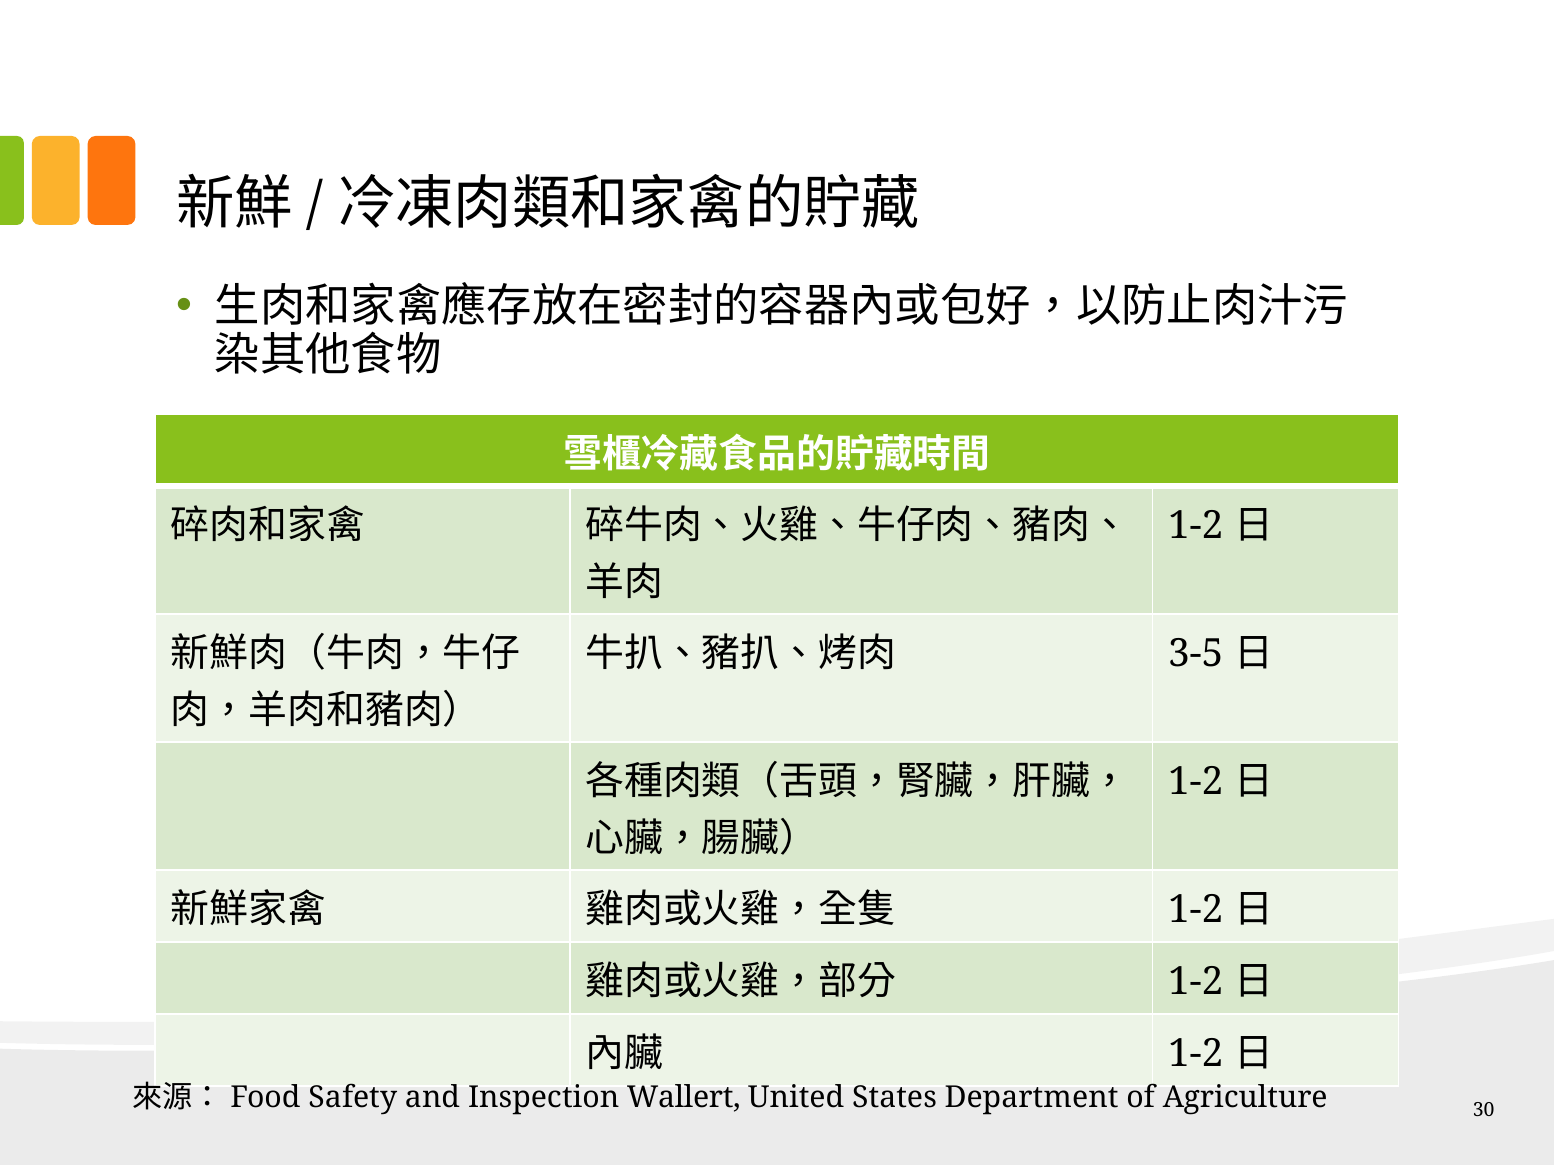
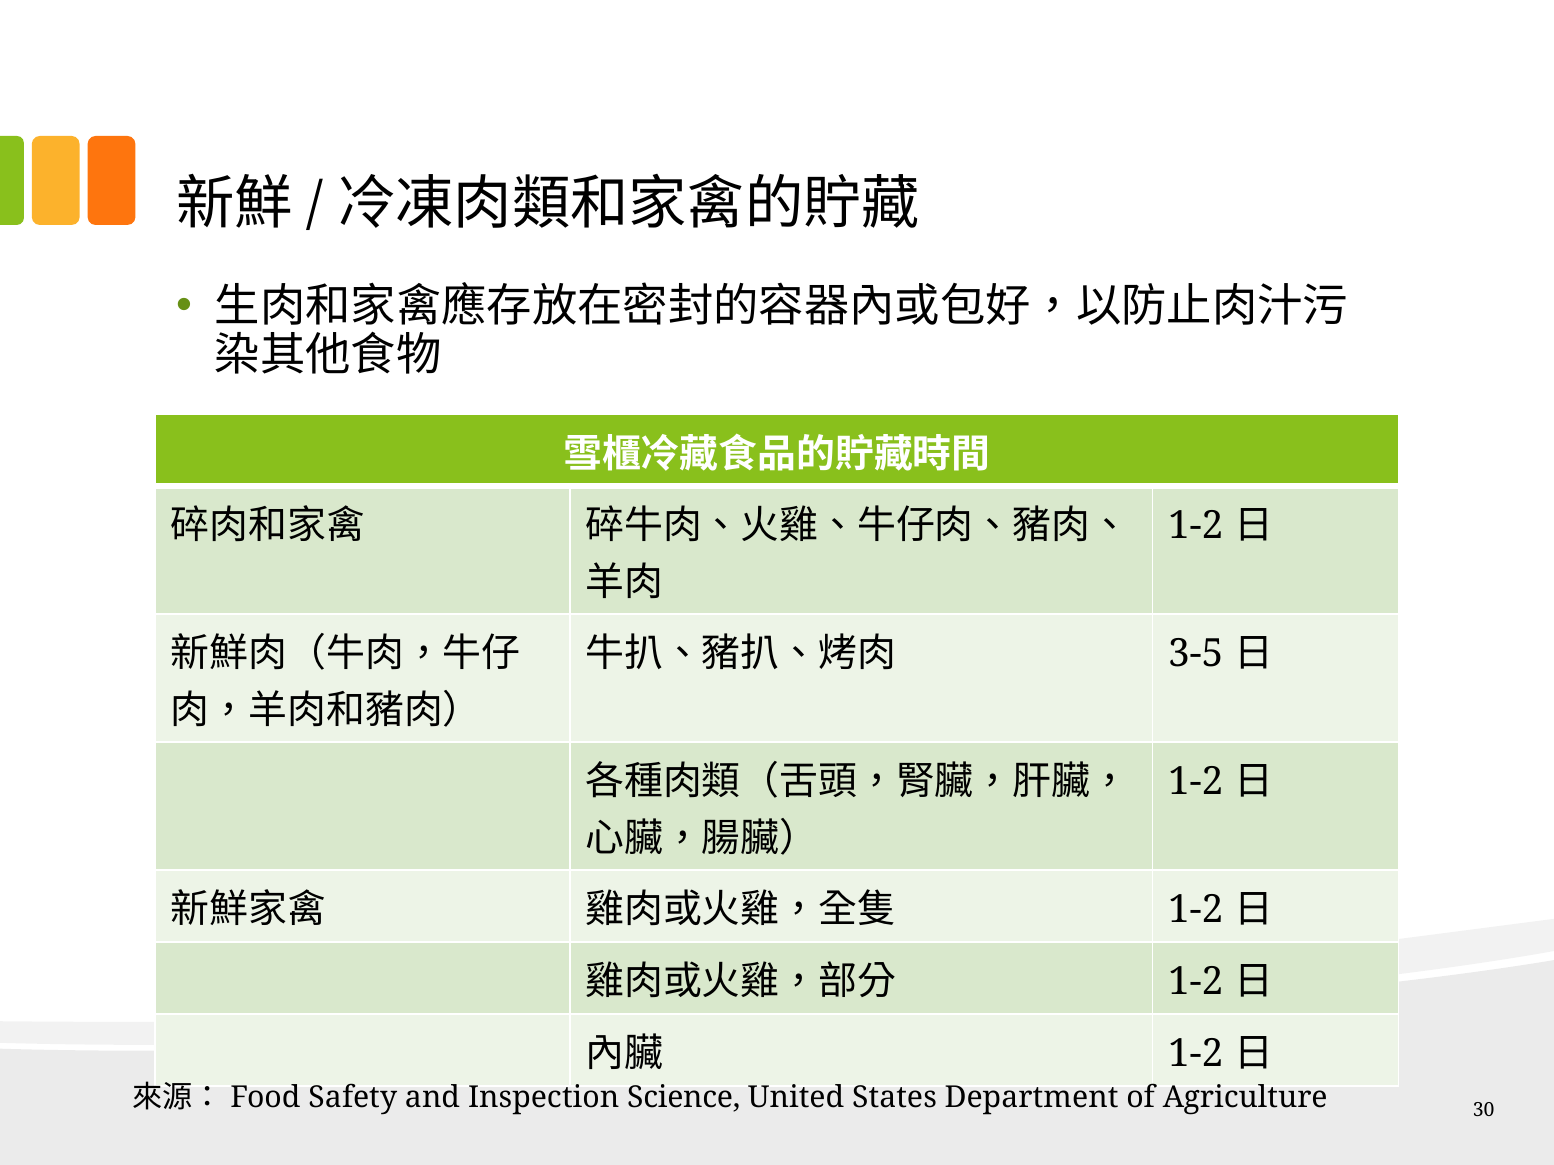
Wallert: Wallert -> Science
